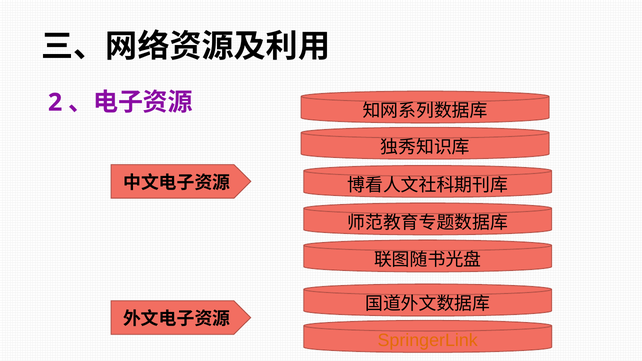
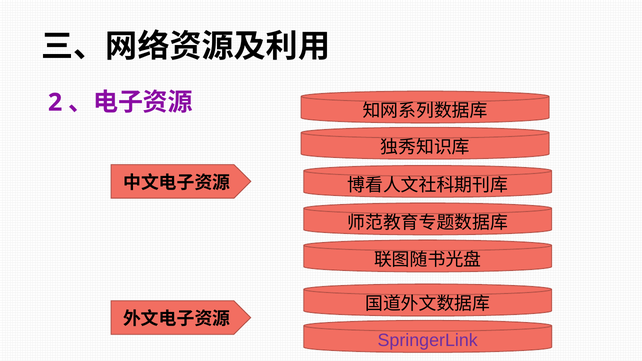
SpringerLink colour: orange -> purple
